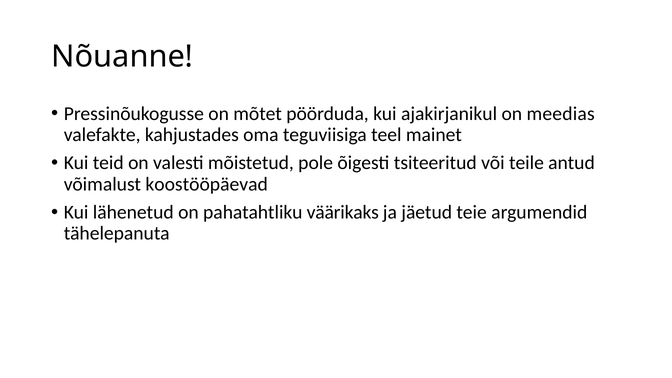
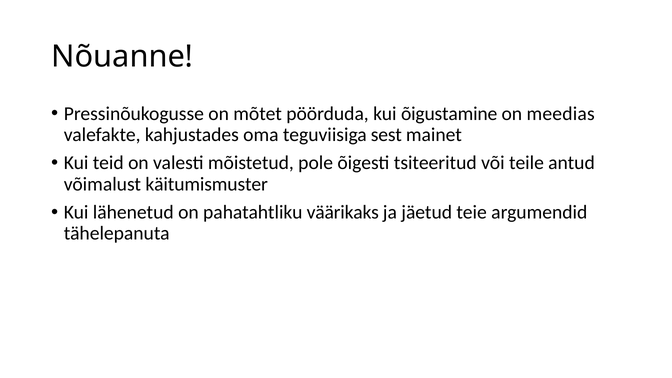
ajakirjanikul: ajakirjanikul -> õigustamine
teel: teel -> sest
koostööpäevad: koostööpäevad -> käitumismuster
